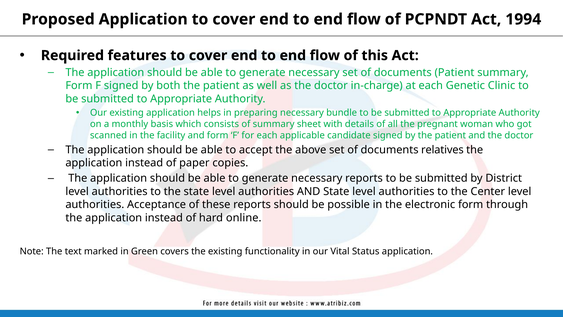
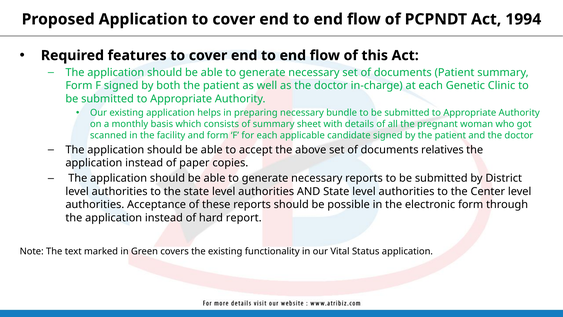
online: online -> report
